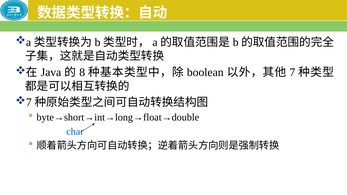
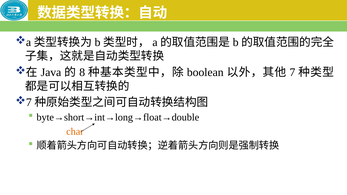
char colour: blue -> orange
